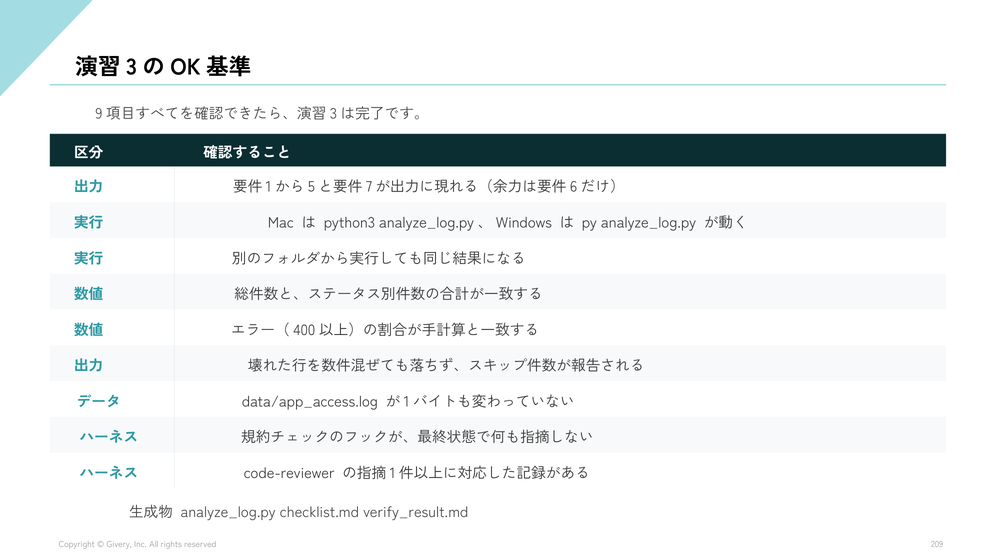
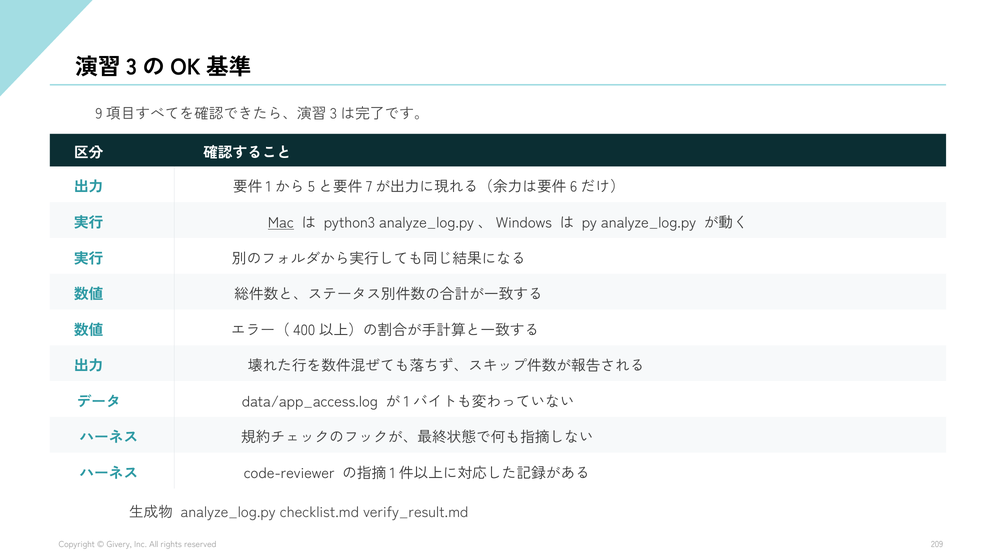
Mac underline: none -> present
